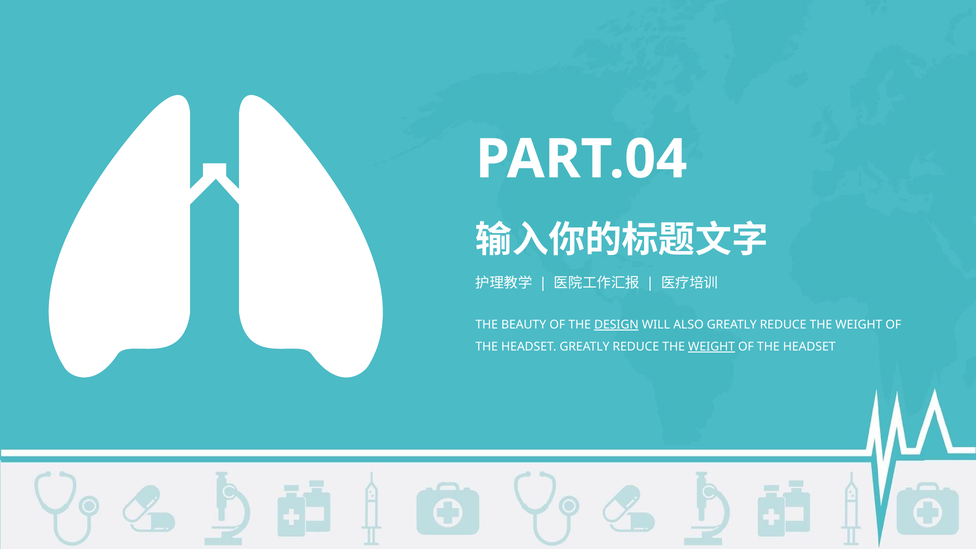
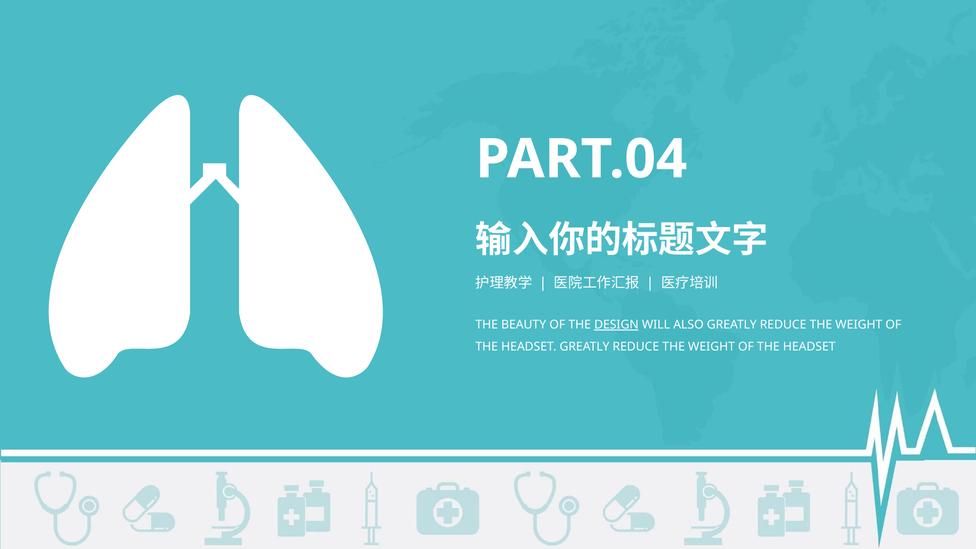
WEIGHT at (712, 347) underline: present -> none
